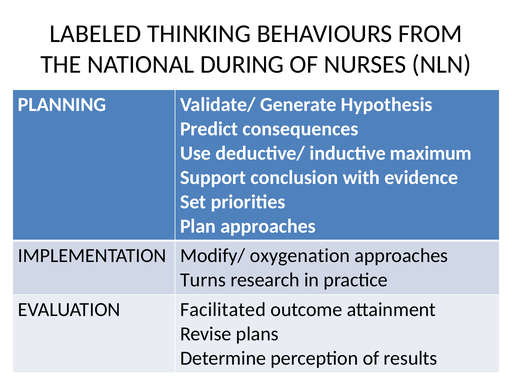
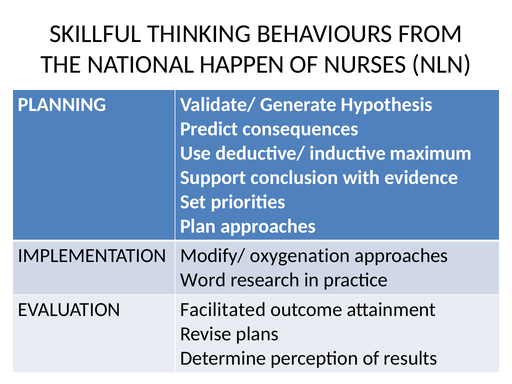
LABELED: LABELED -> SKILLFUL
DURING: DURING -> HAPPEN
Turns: Turns -> Word
